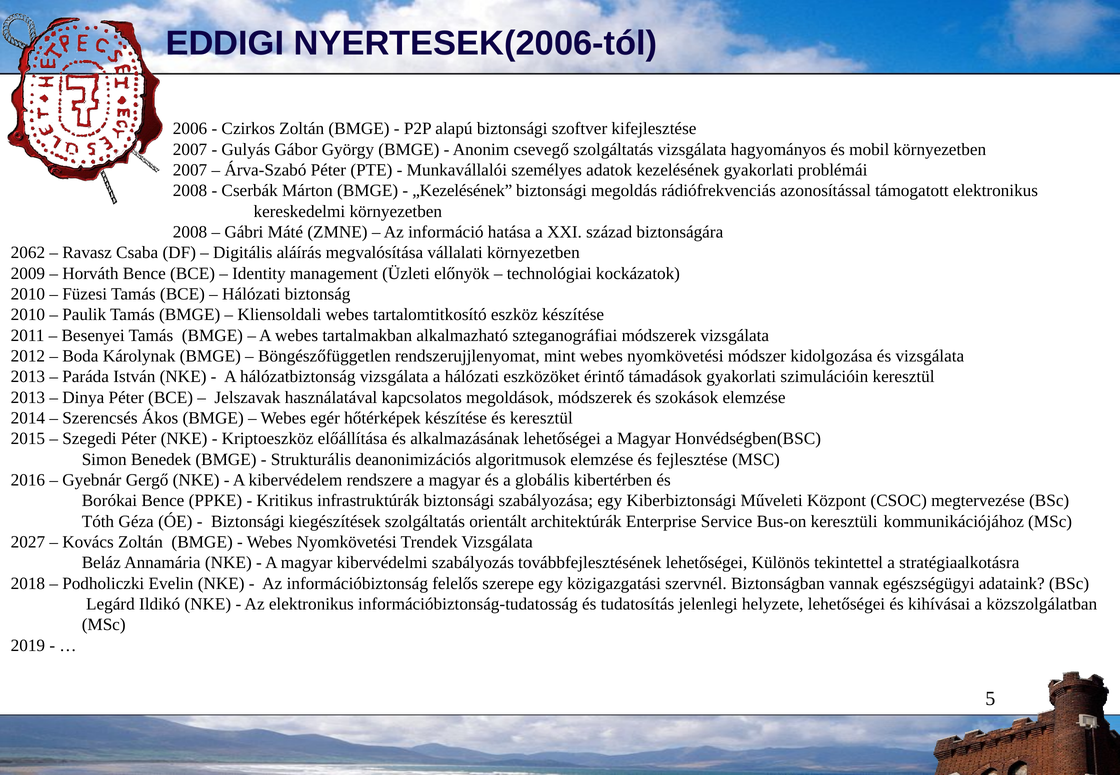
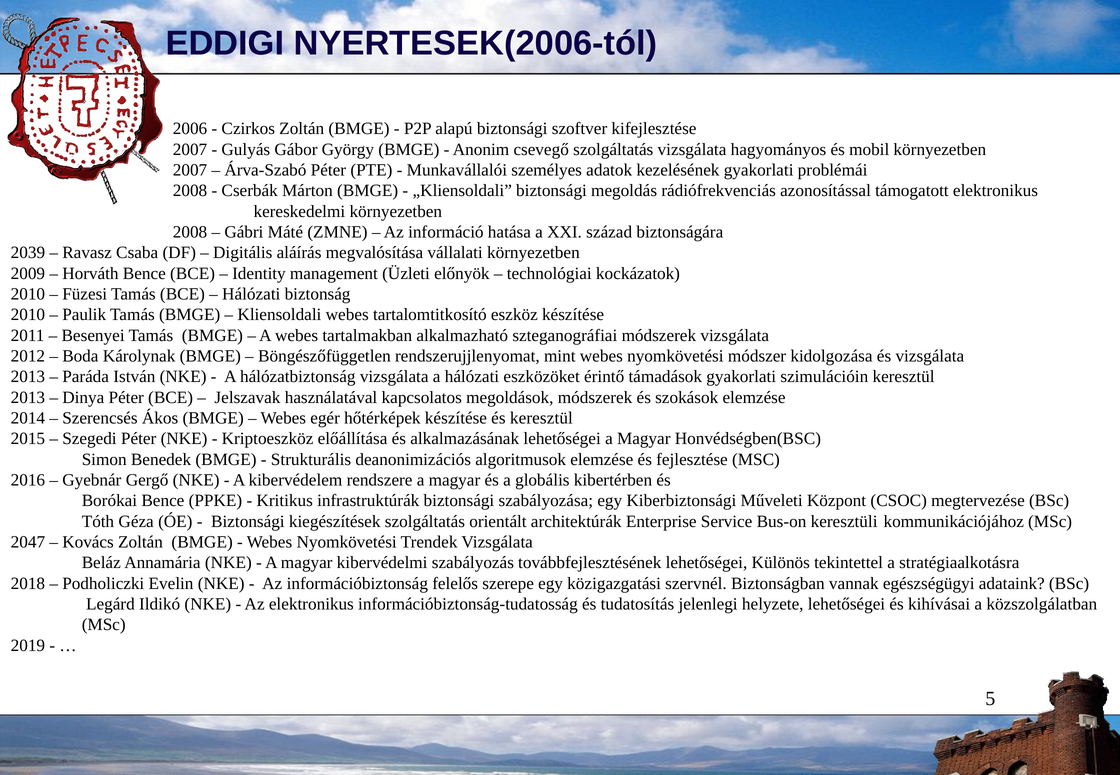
„Kezelésének: „Kezelésének -> „Kliensoldali
2062: 2062 -> 2039
2027: 2027 -> 2047
